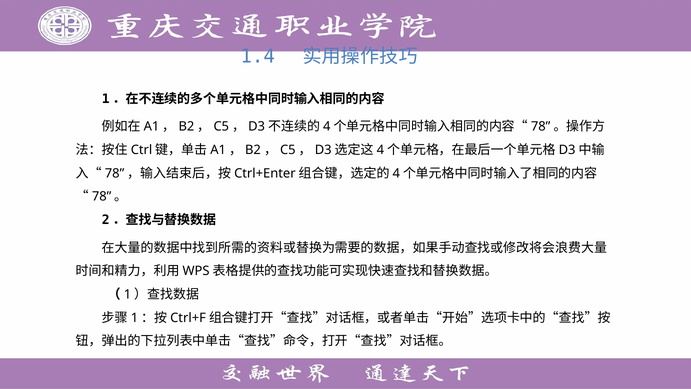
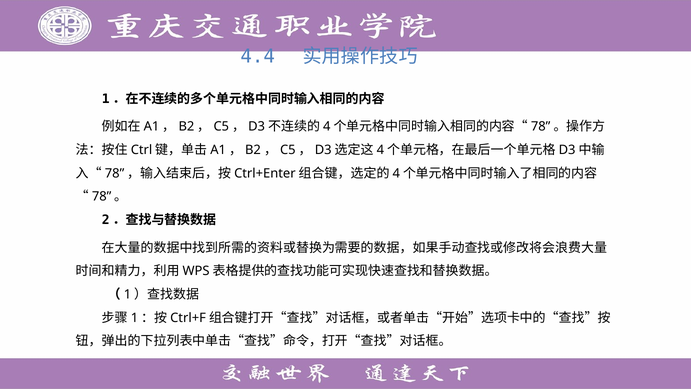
1.4: 1.4 -> 4.4
